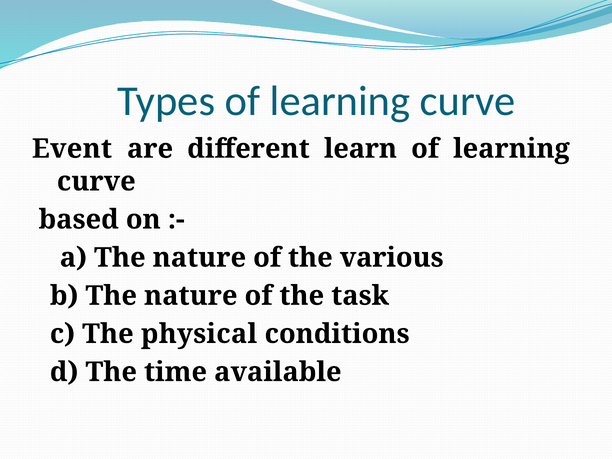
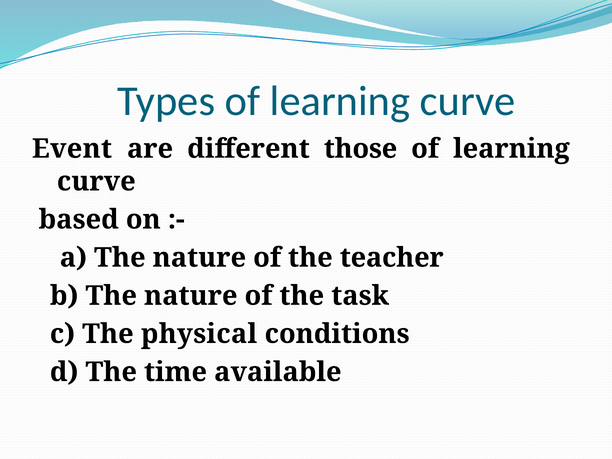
learn: learn -> those
various: various -> teacher
